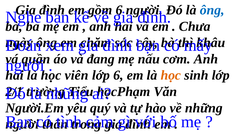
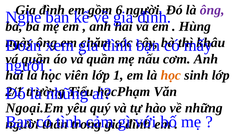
ông at (212, 10) colour: blue -> purple
Chưa: Chưa -> Hùng
và đang: đang -> quần
lớp 6: 6 -> 1
Người.Em: Người.Em -> Ngoại.Em
